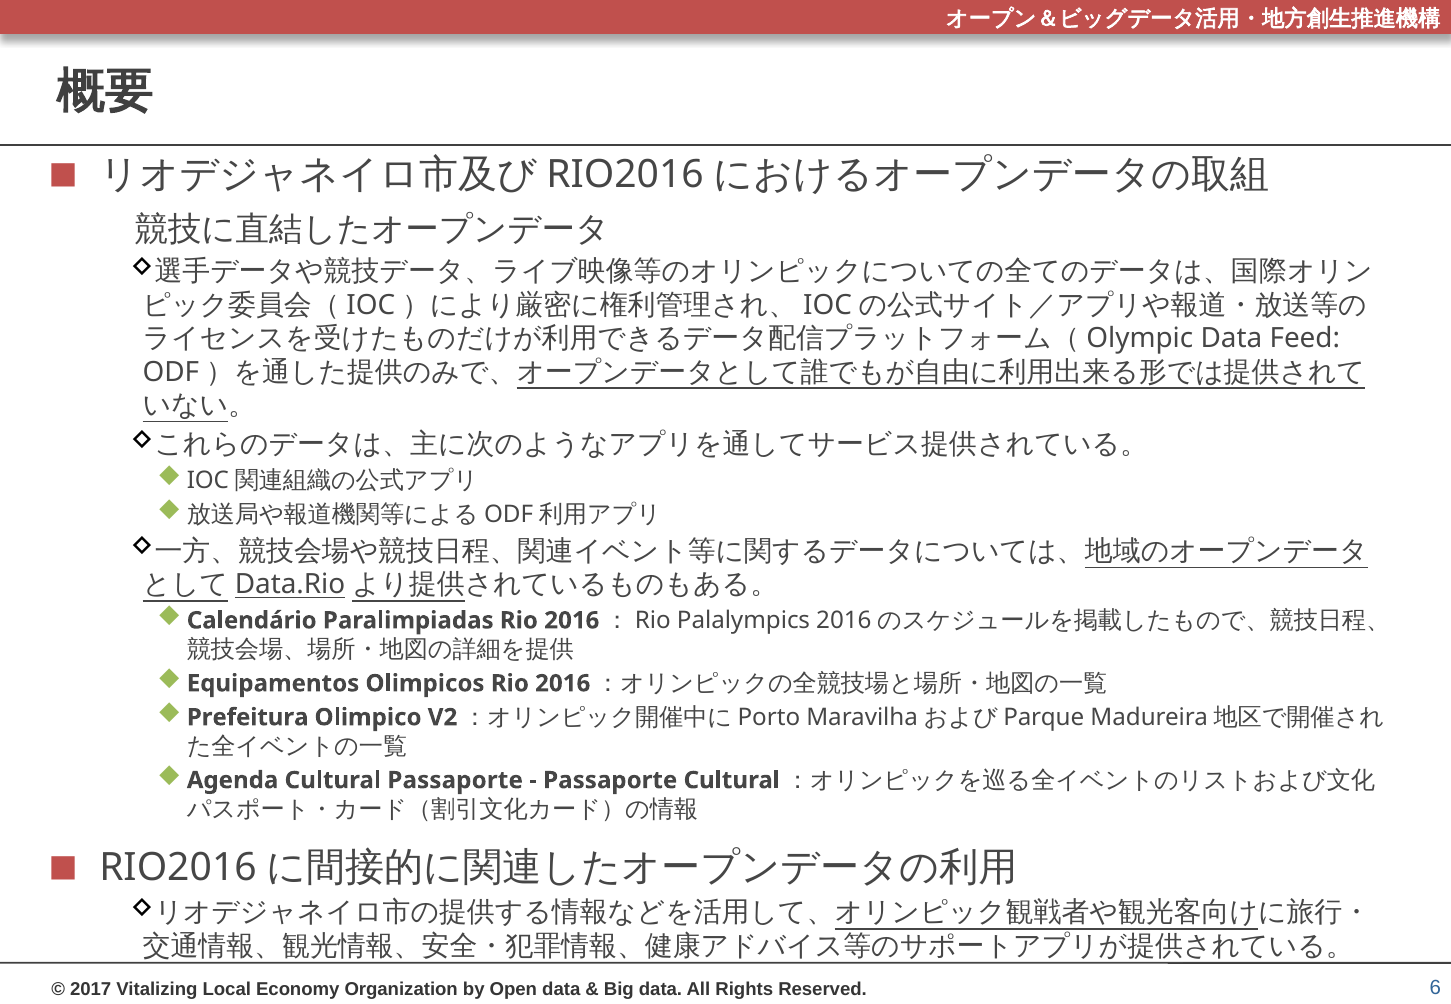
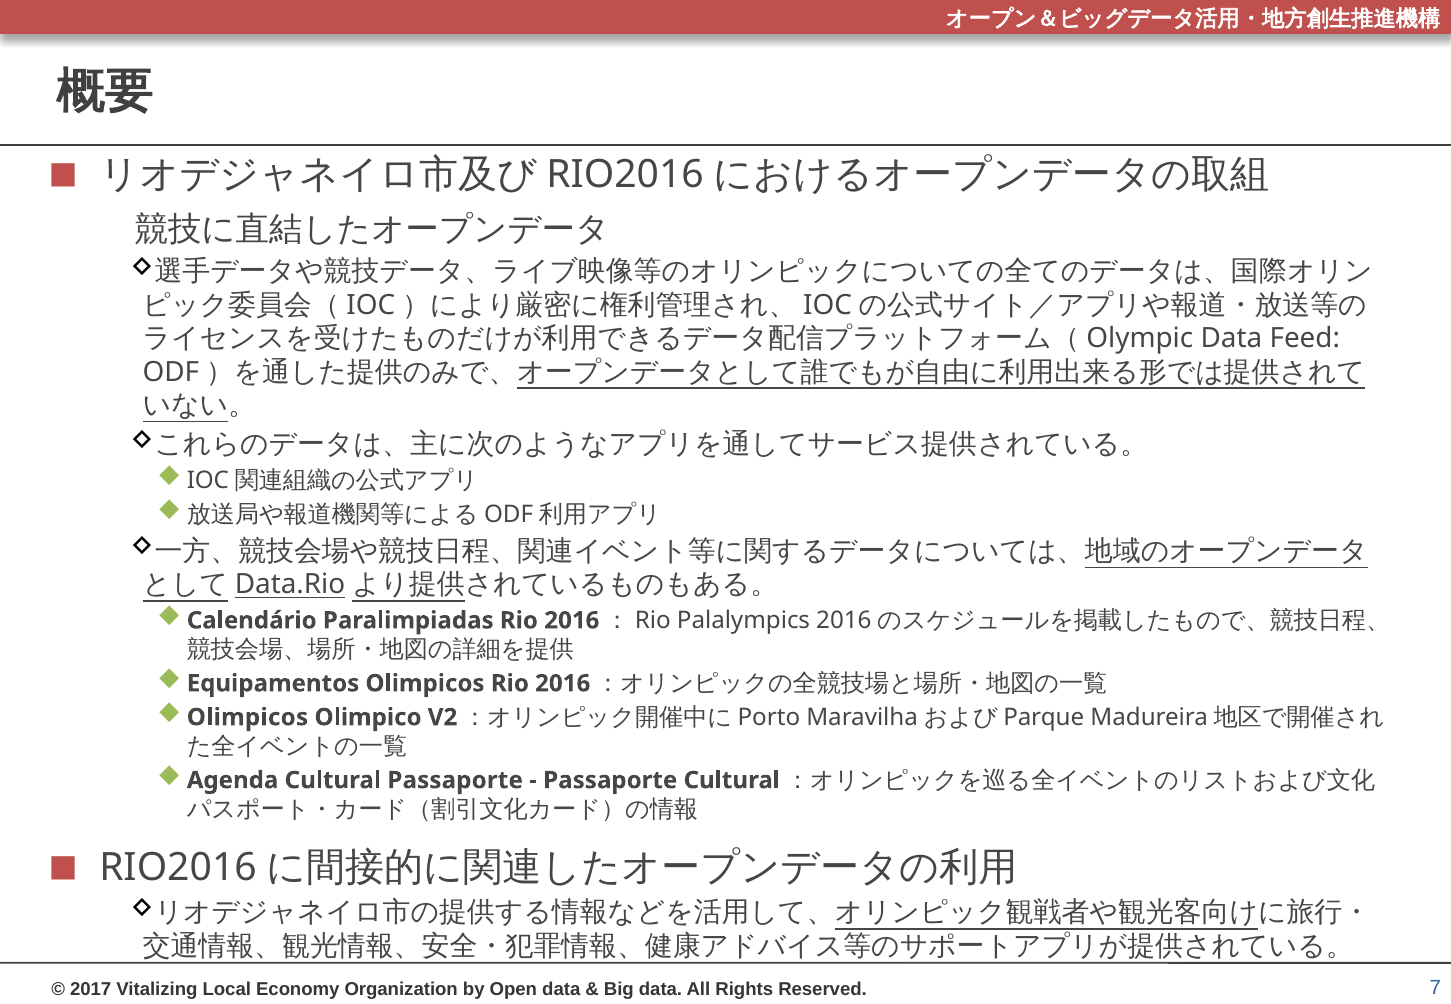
Prefeitura at (248, 718): Prefeitura -> Olimpicos
6: 6 -> 7
